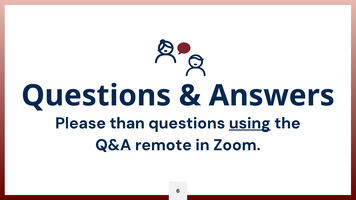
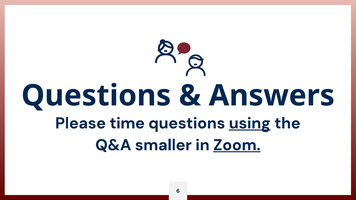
than: than -> time
remote: remote -> smaller
Zoom underline: none -> present
